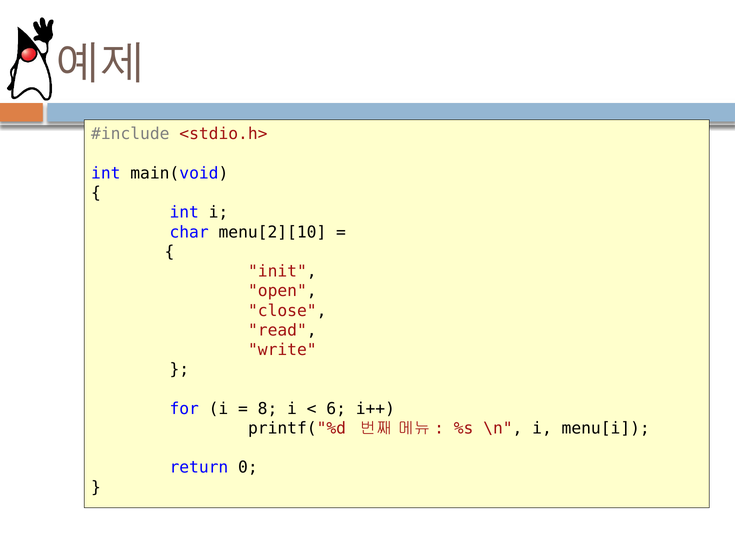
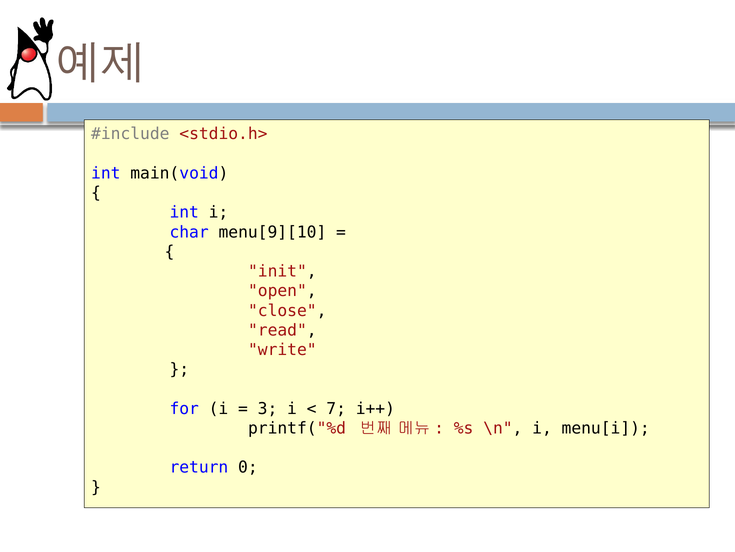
menu[2][10: menu[2][10 -> menu[9][10
8: 8 -> 3
6: 6 -> 7
